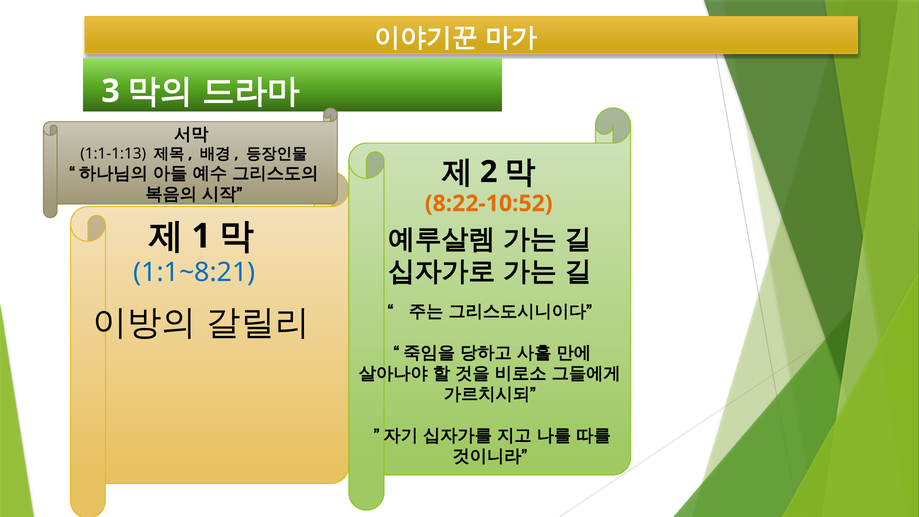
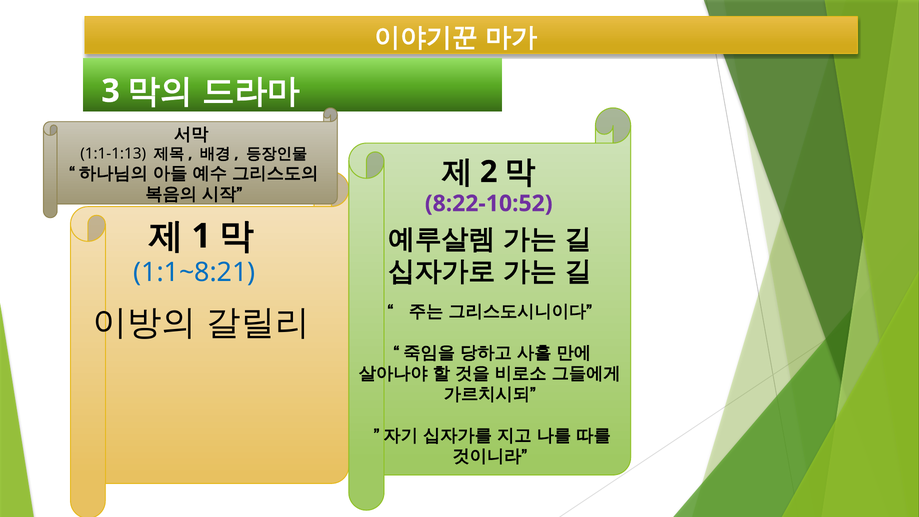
8:22-10:52 colour: orange -> purple
